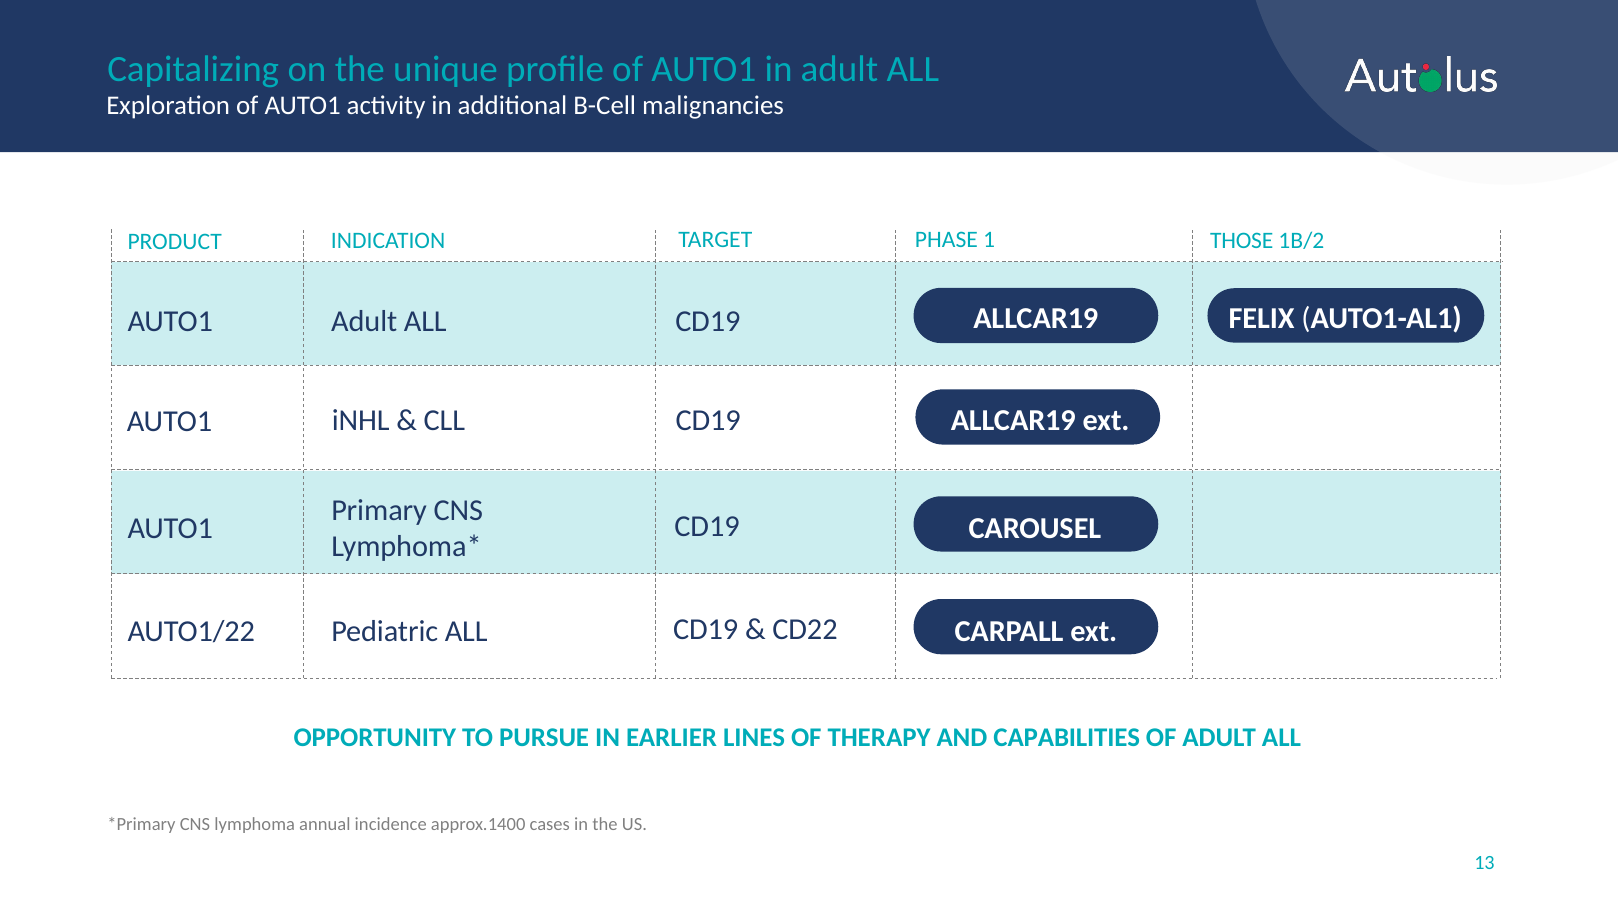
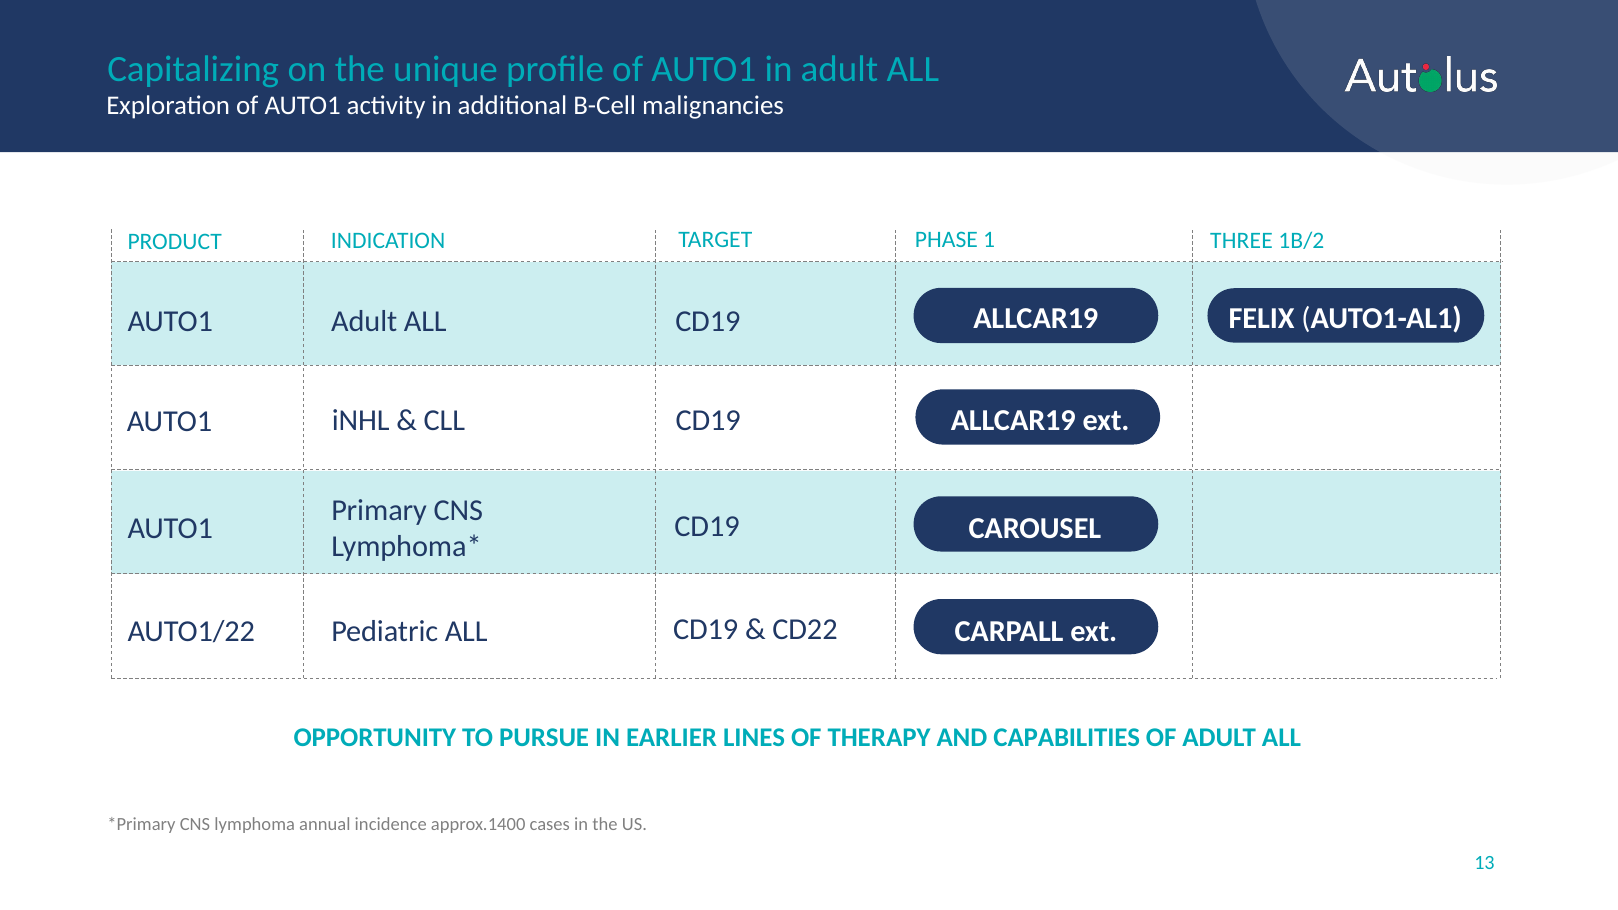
THOSE: THOSE -> THREE
